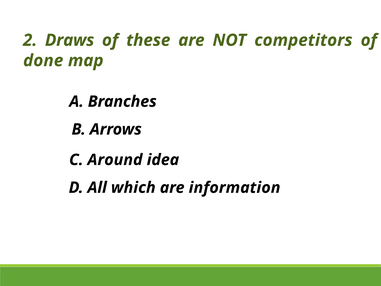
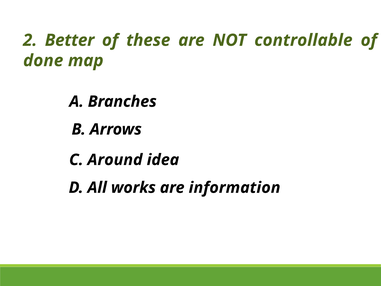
Draws: Draws -> Better
competitors: competitors -> controllable
which: which -> works
